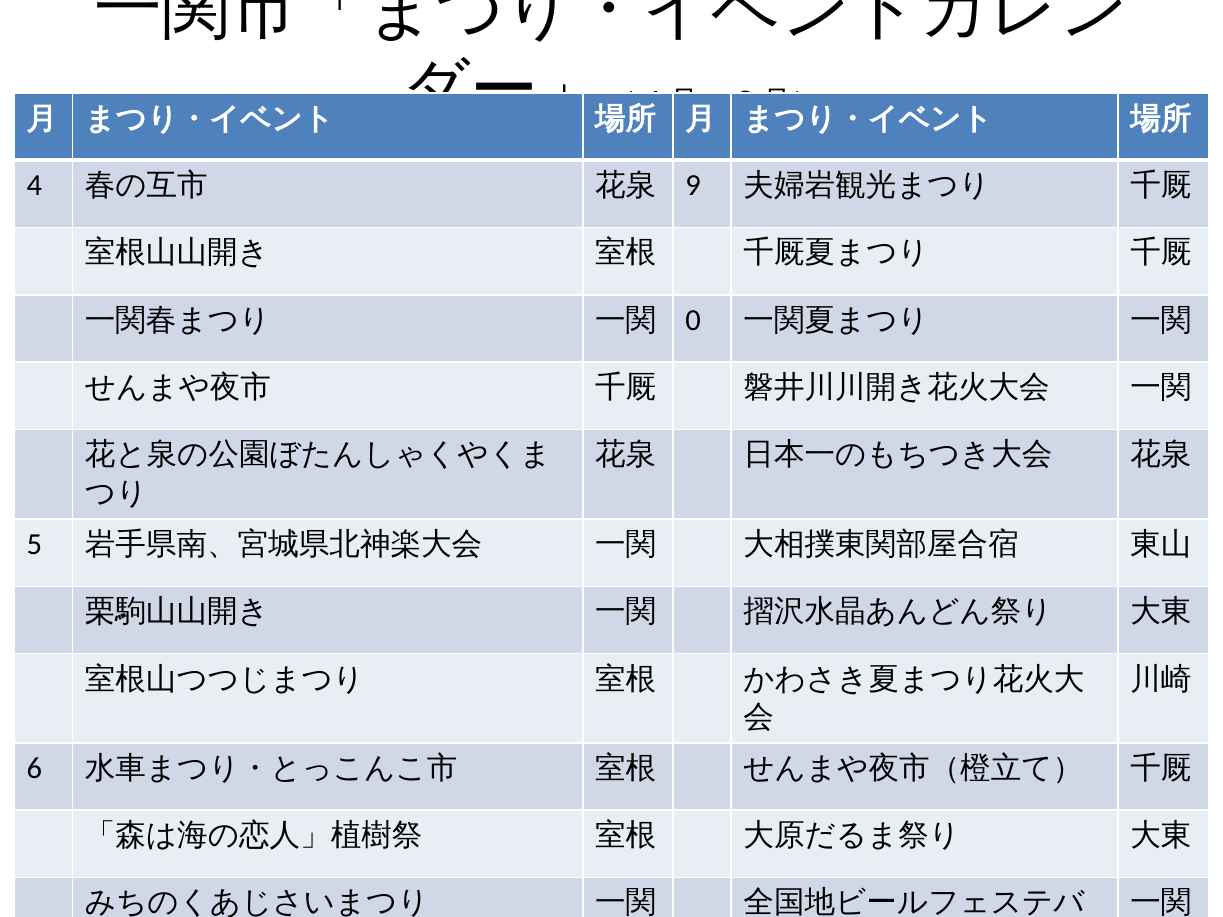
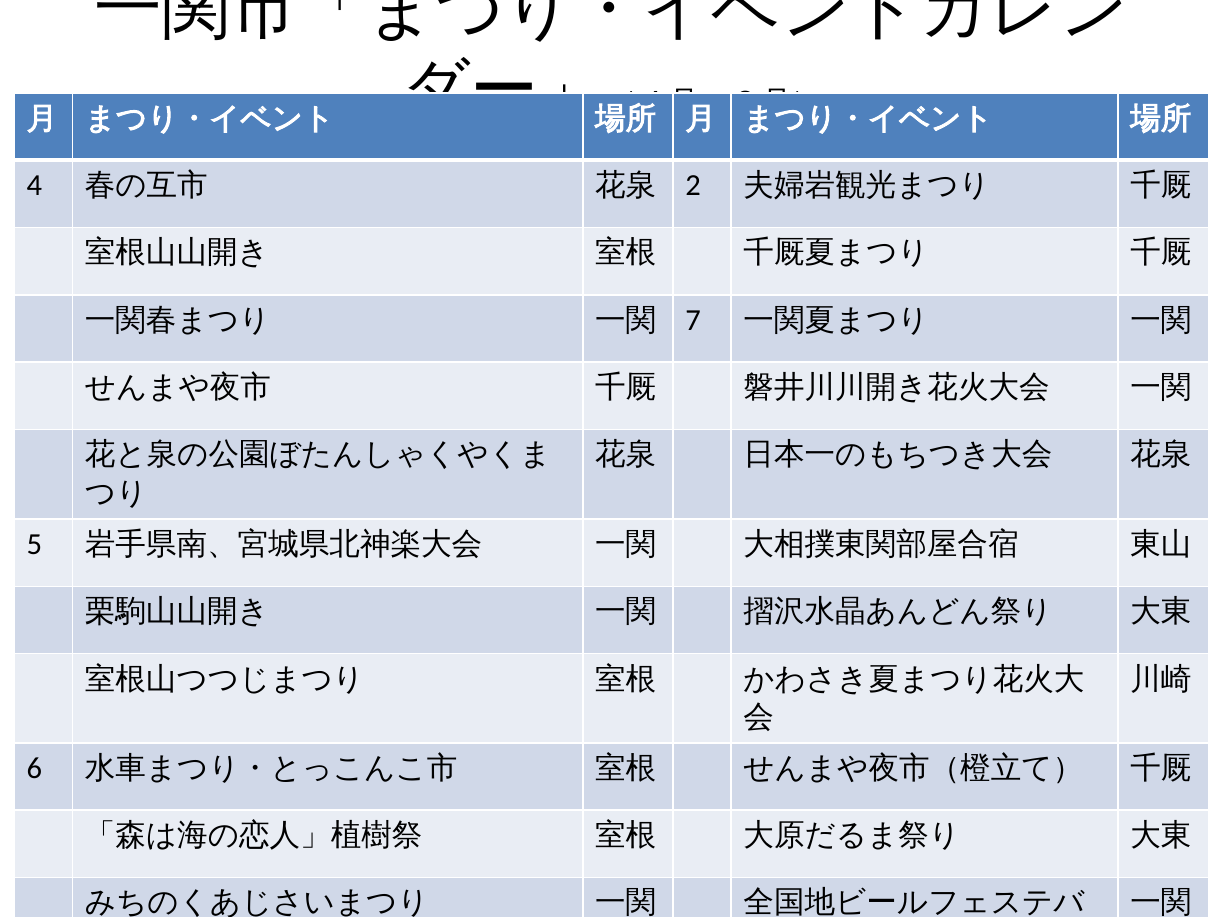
9: 9 -> 2
0: 0 -> 7
